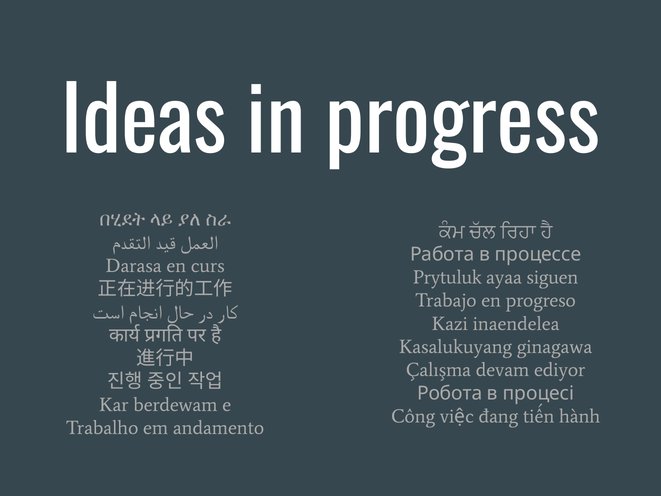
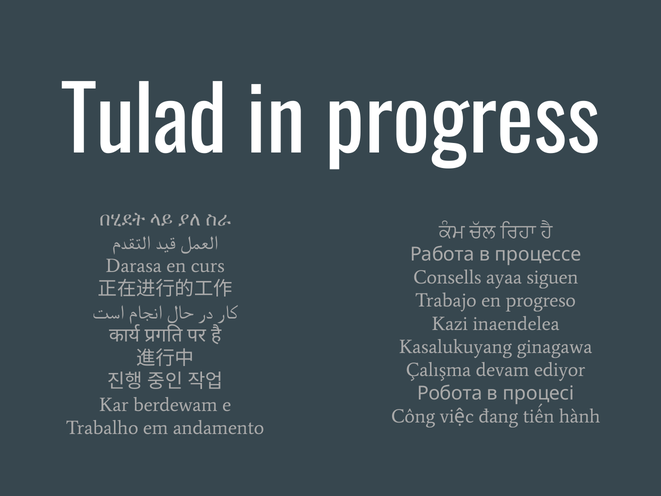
Ideas: Ideas -> Tulad
Prytuluk: Prytuluk -> Consells
